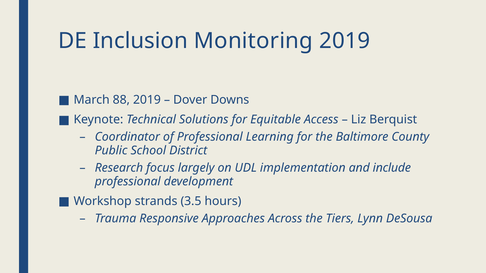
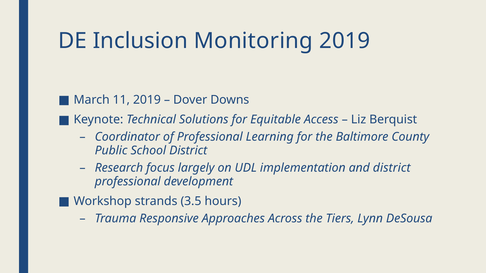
88: 88 -> 11
and include: include -> district
